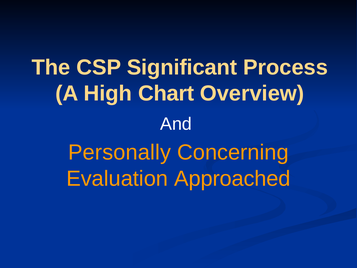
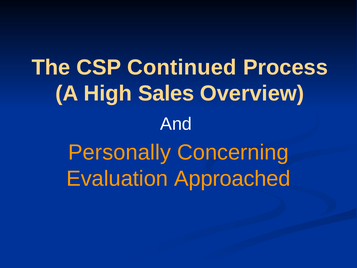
Significant: Significant -> Continued
Chart: Chart -> Sales
